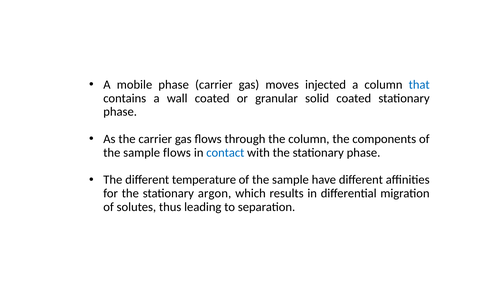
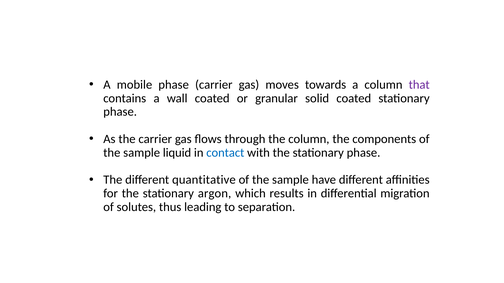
injected: injected -> towards
that colour: blue -> purple
sample flows: flows -> liquid
temperature: temperature -> quantitative
